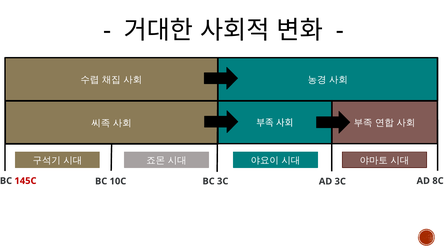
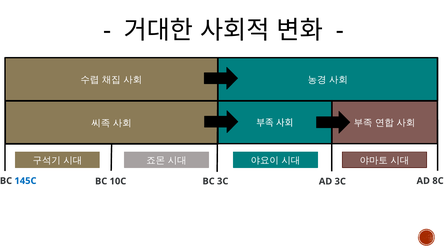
145C colour: red -> blue
